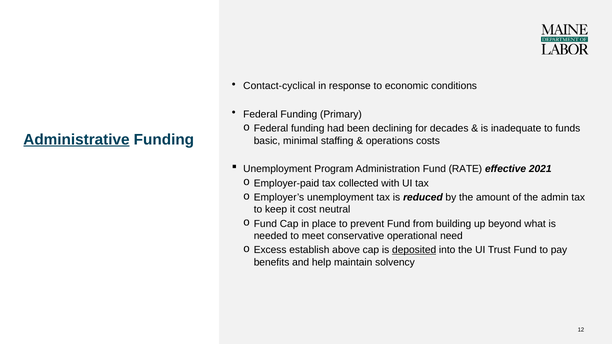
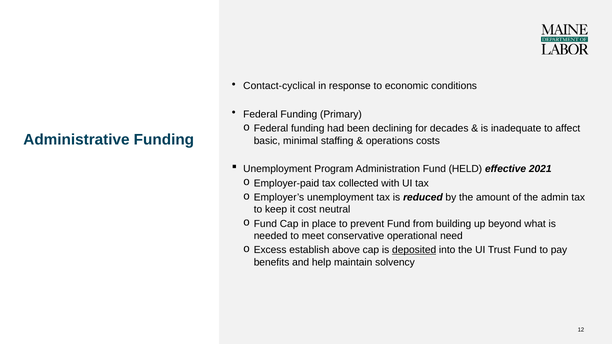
funds: funds -> affect
Administrative underline: present -> none
RATE: RATE -> HELD
